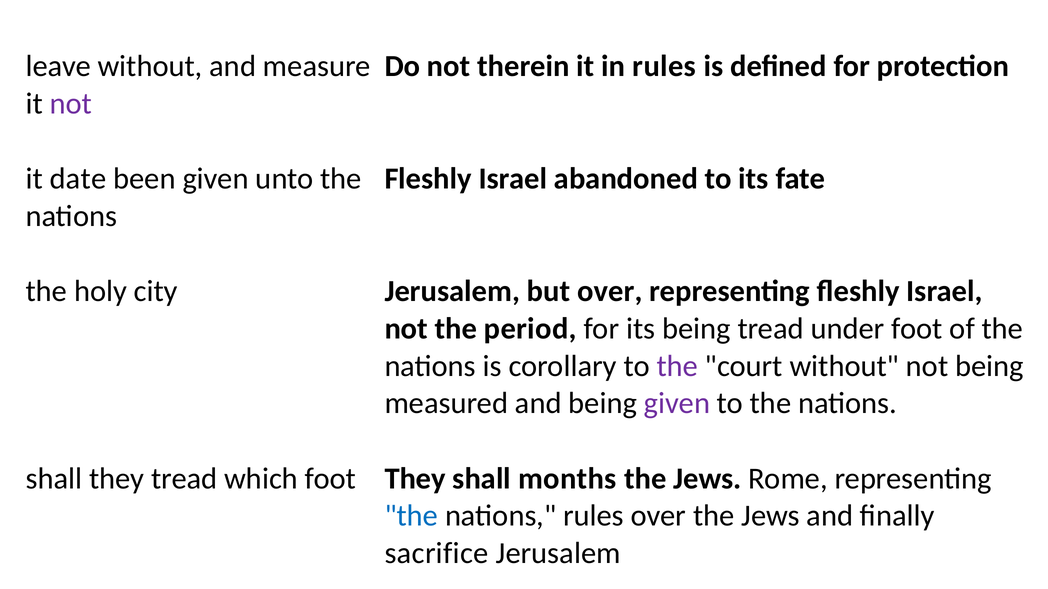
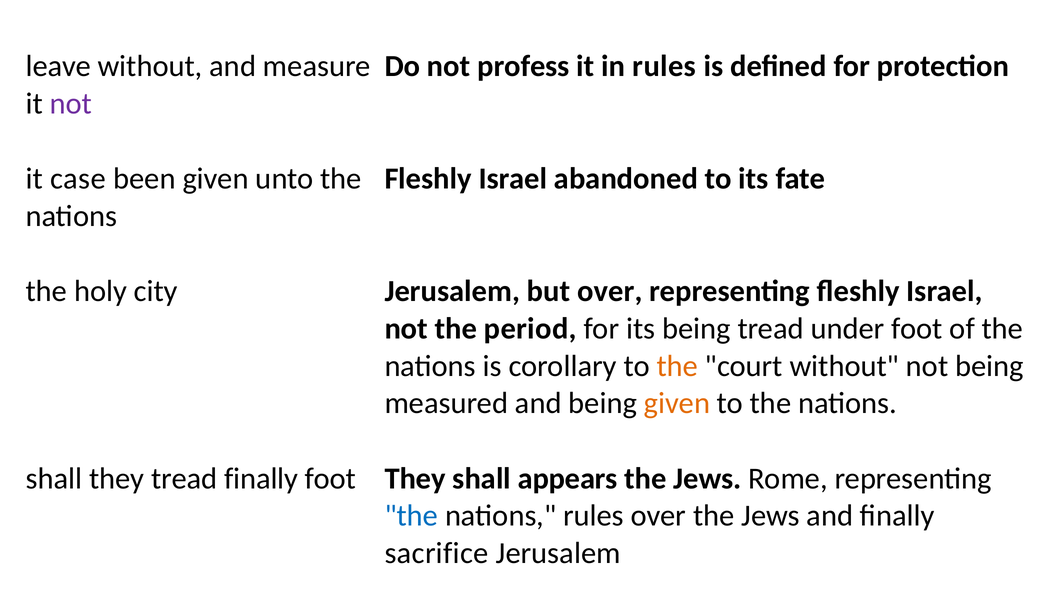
therein: therein -> profess
date: date -> case
the at (677, 366) colour: purple -> orange
given at (677, 404) colour: purple -> orange
tread which: which -> finally
months: months -> appears
